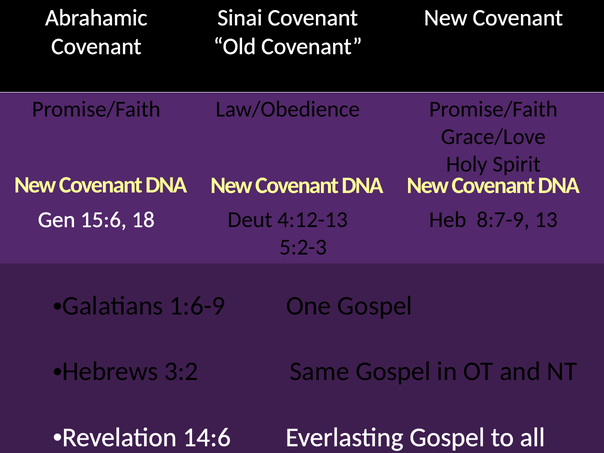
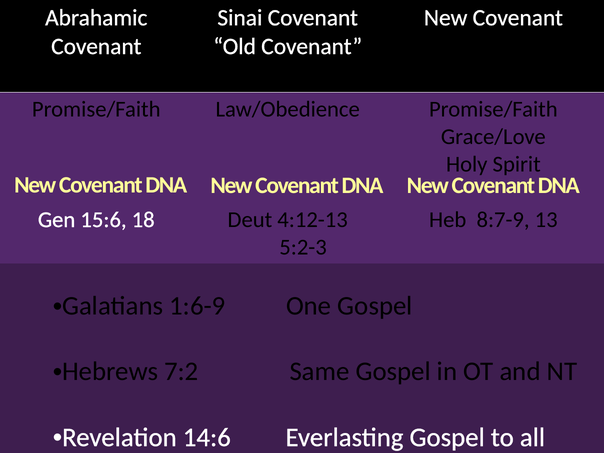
3:2: 3:2 -> 7:2
